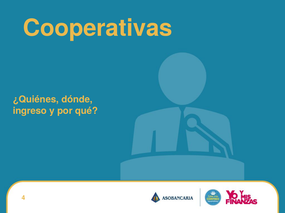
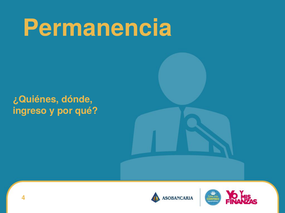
Cooperativas: Cooperativas -> Permanencia
